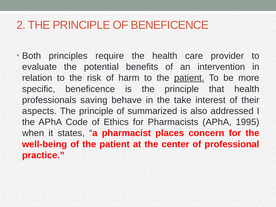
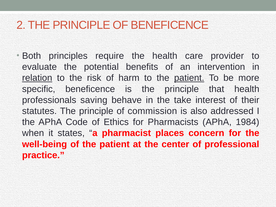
relation underline: none -> present
aspects: aspects -> statutes
summarized: summarized -> commission
1995: 1995 -> 1984
